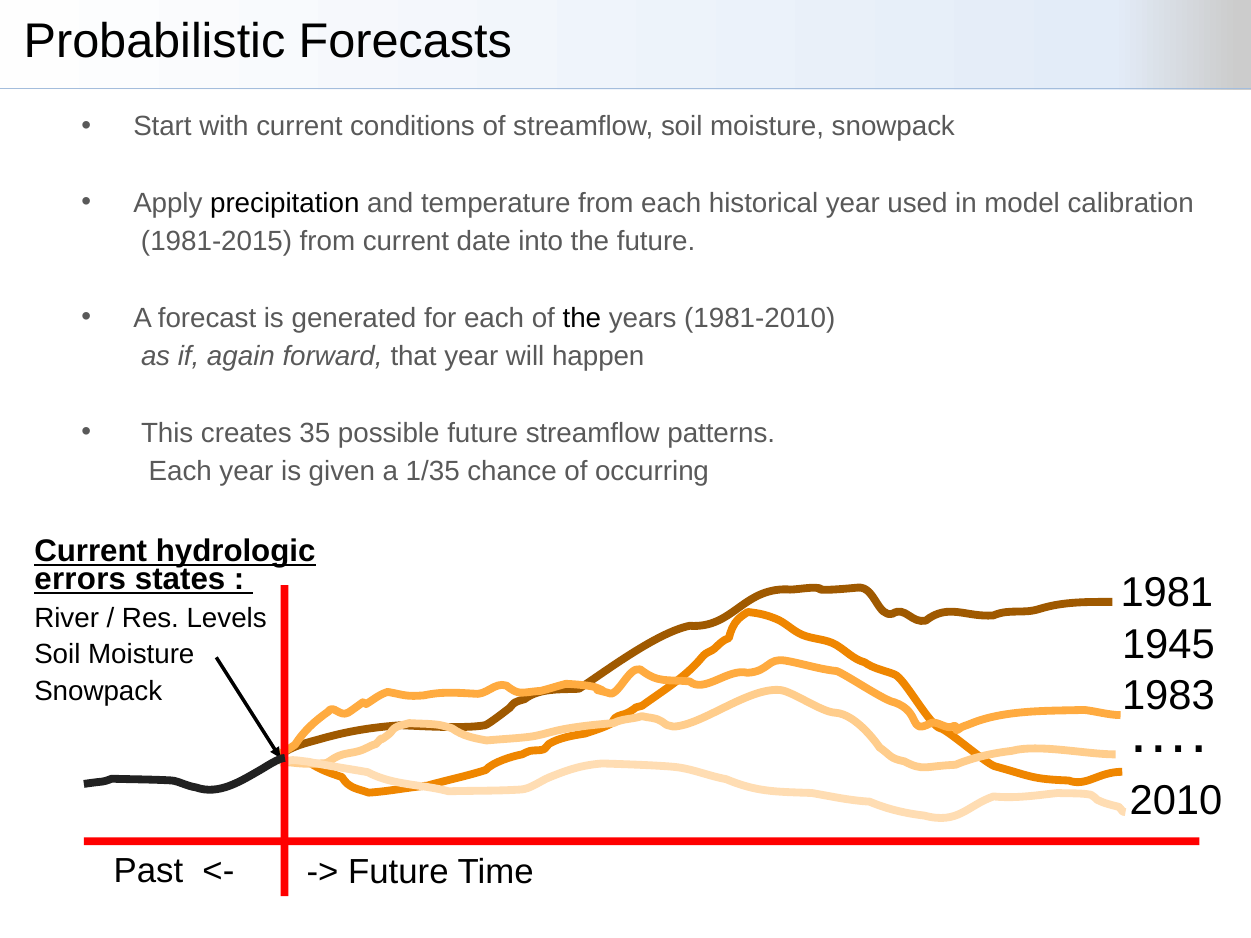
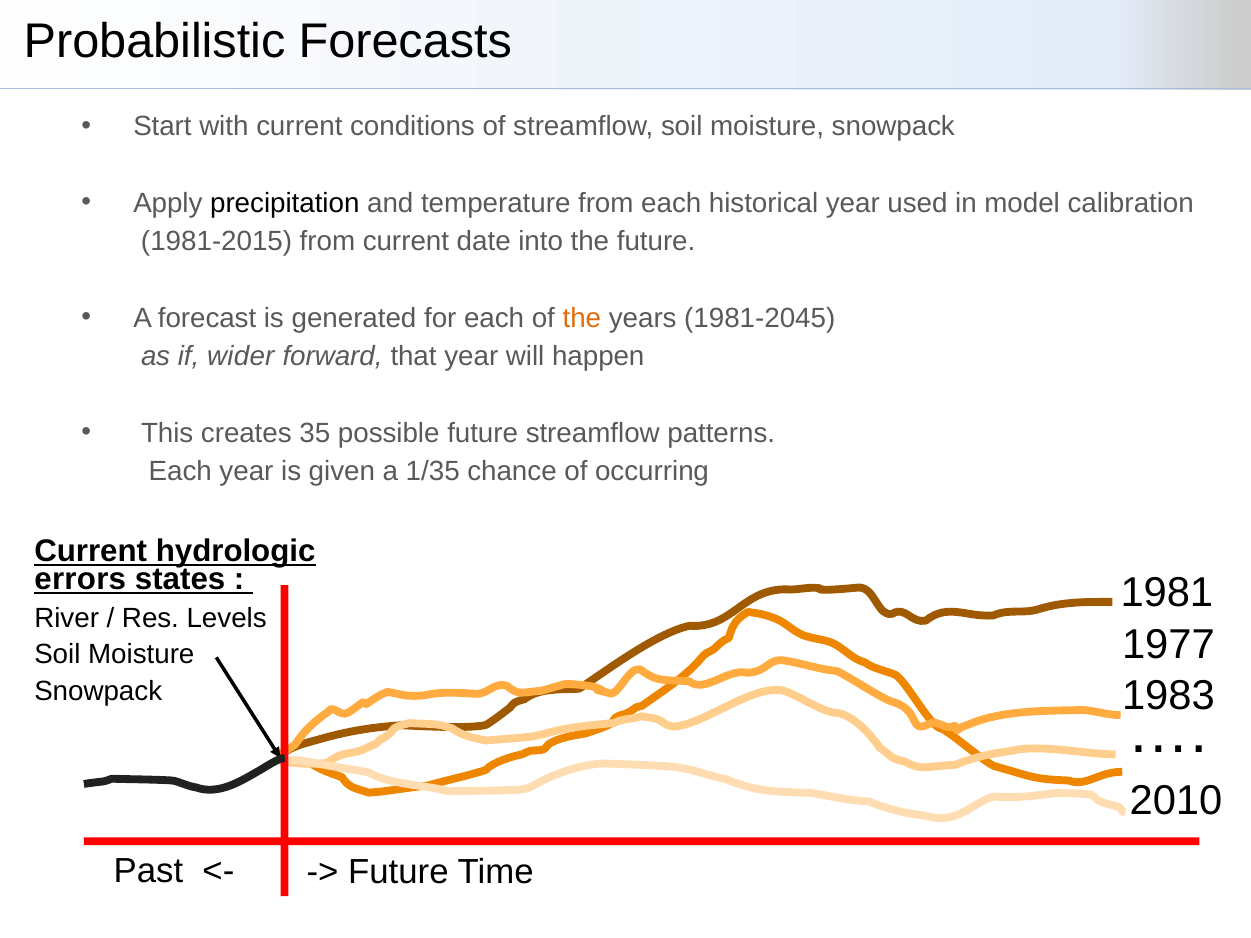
the at (582, 318) colour: black -> orange
1981-2010: 1981-2010 -> 1981-2045
again: again -> wider
1945: 1945 -> 1977
